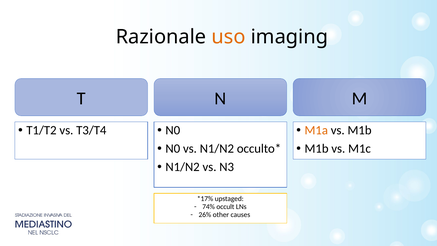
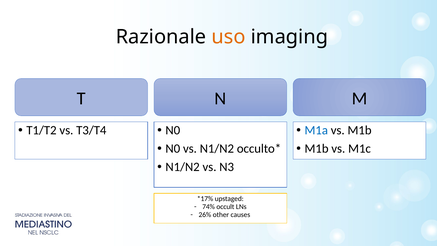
M1a colour: orange -> blue
